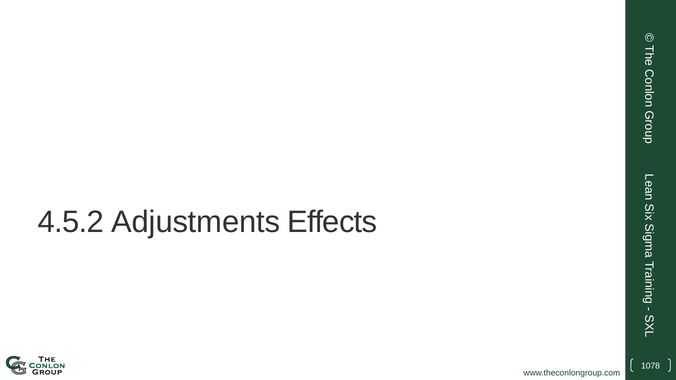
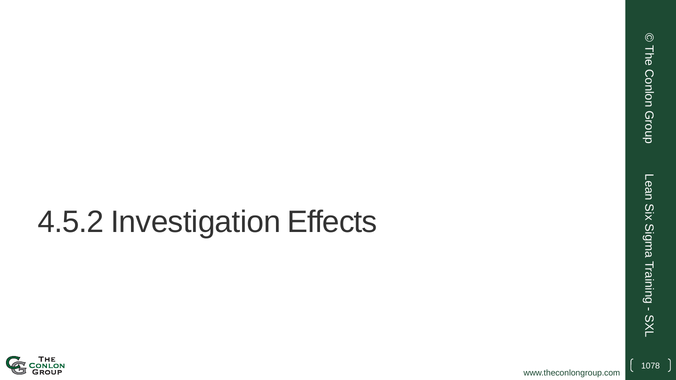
Adjustments: Adjustments -> Investigation
